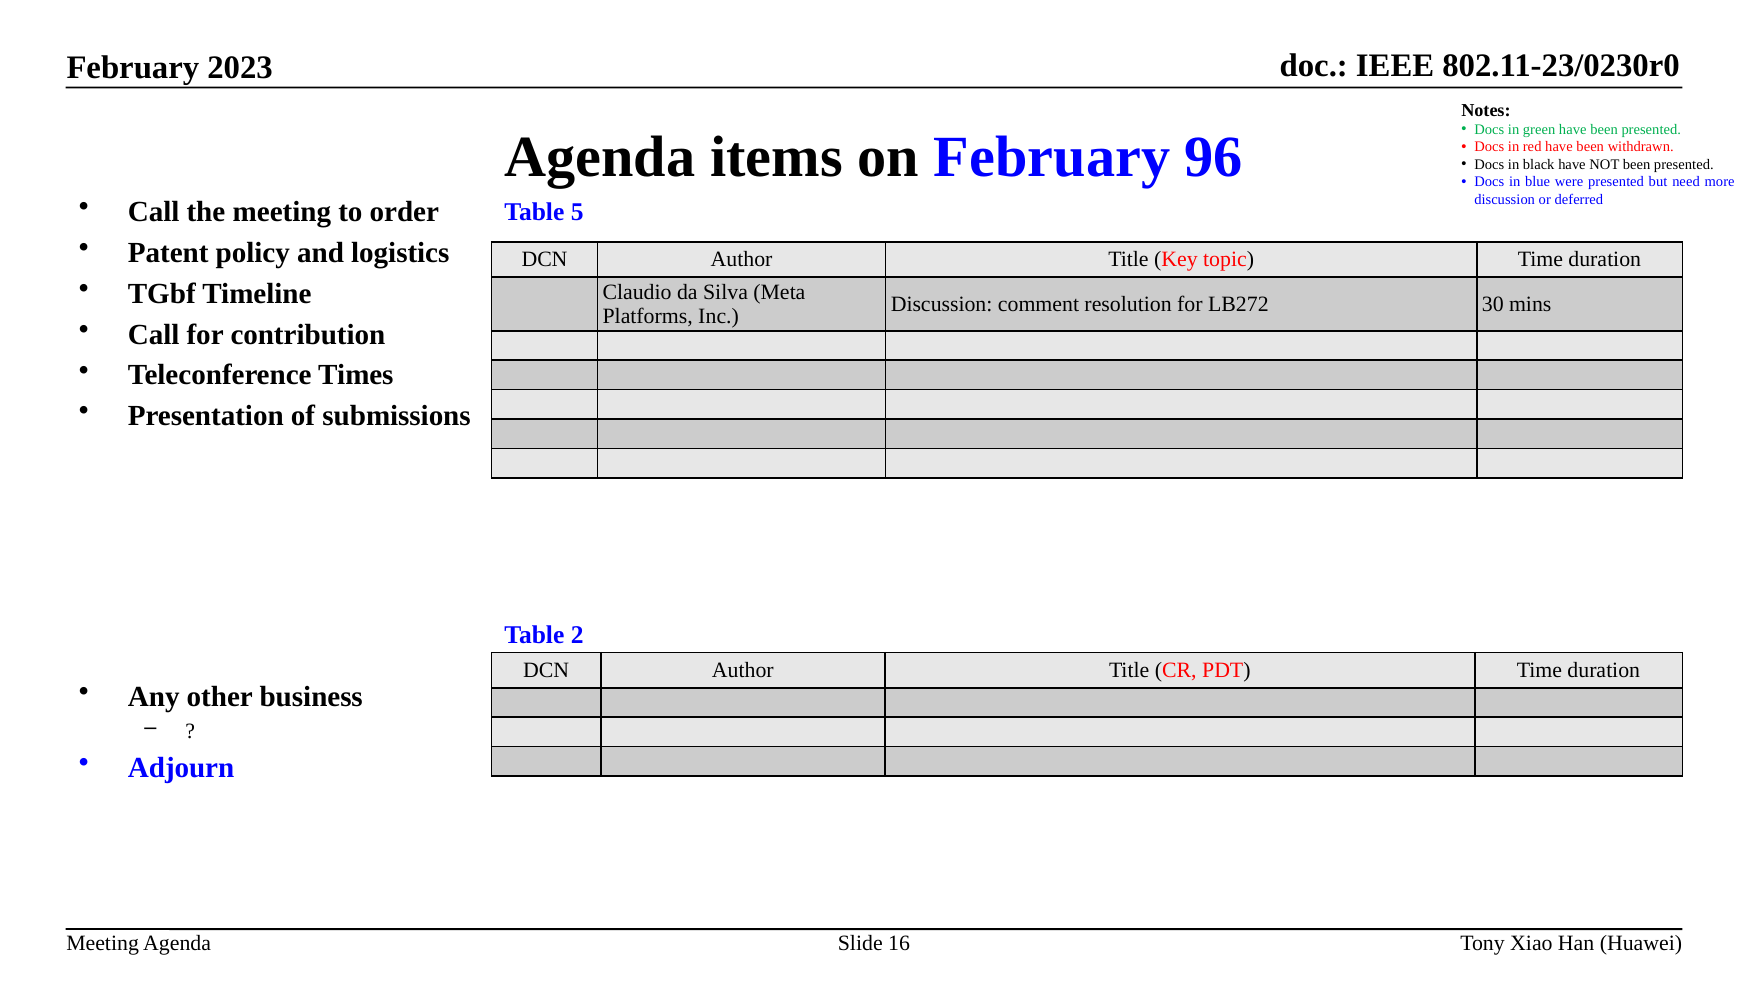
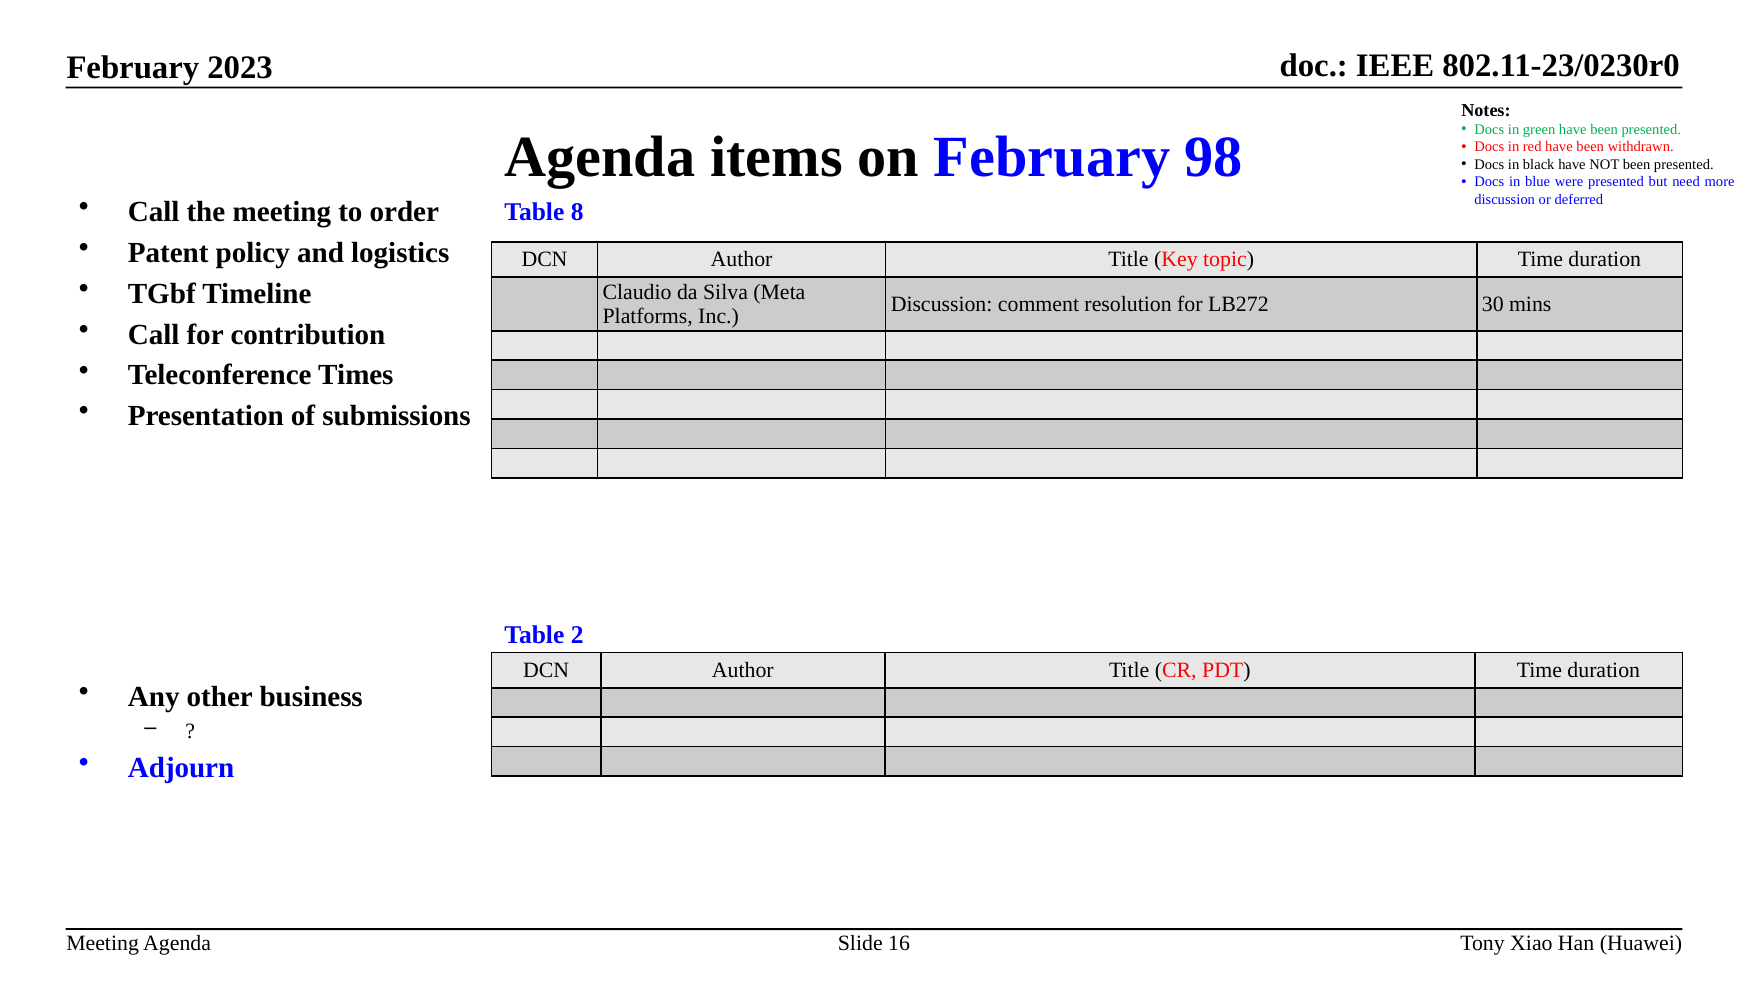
96: 96 -> 98
5: 5 -> 8
